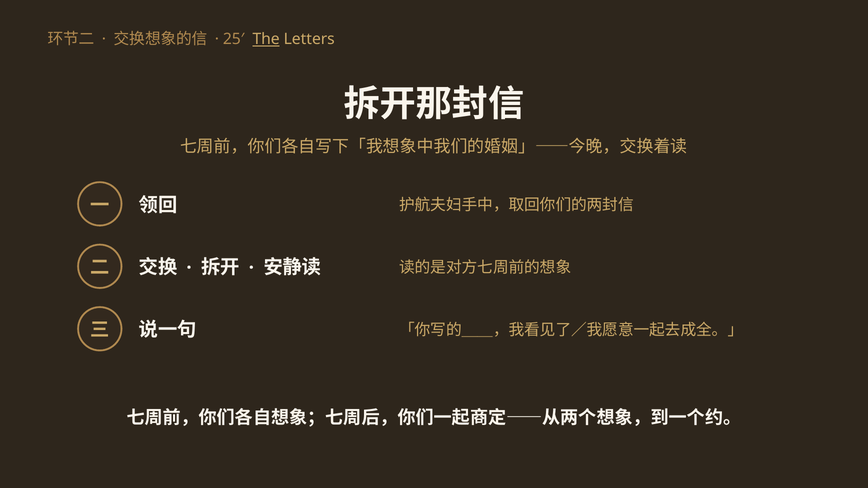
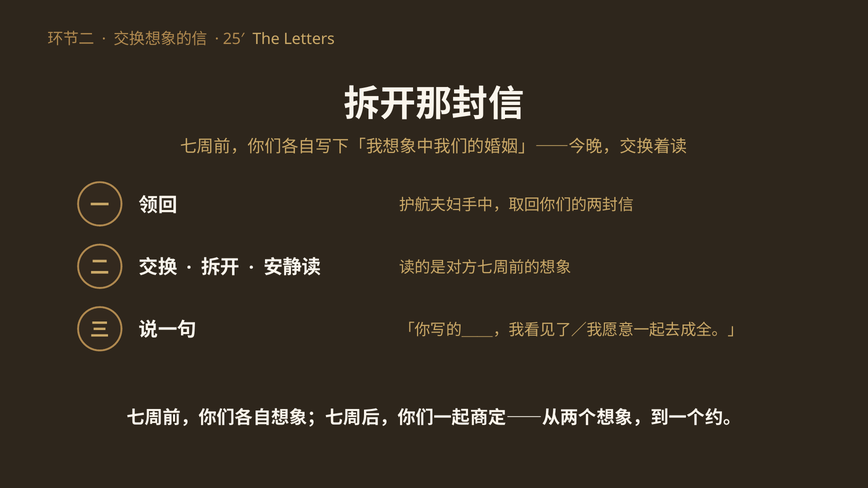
The underline: present -> none
